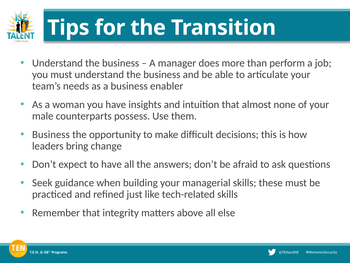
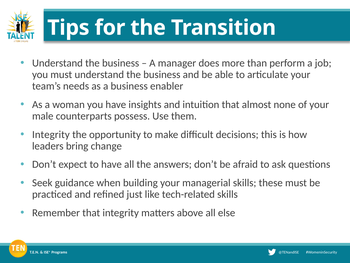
Business at (51, 134): Business -> Integrity
